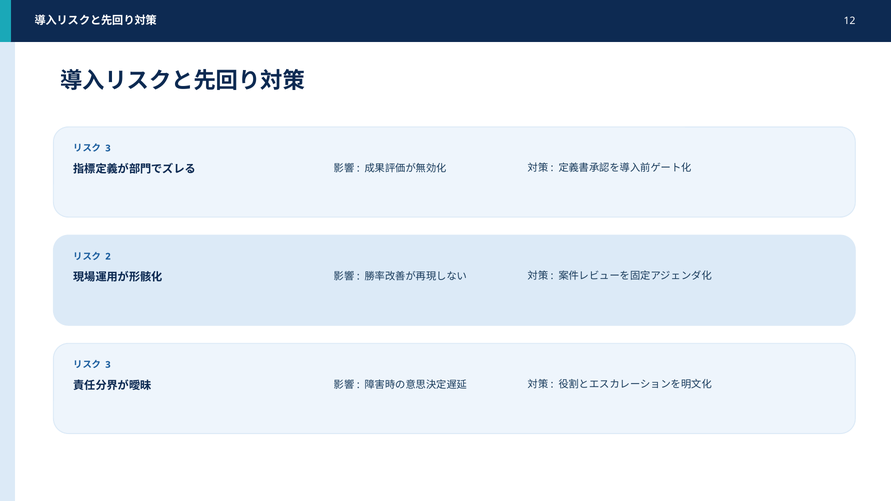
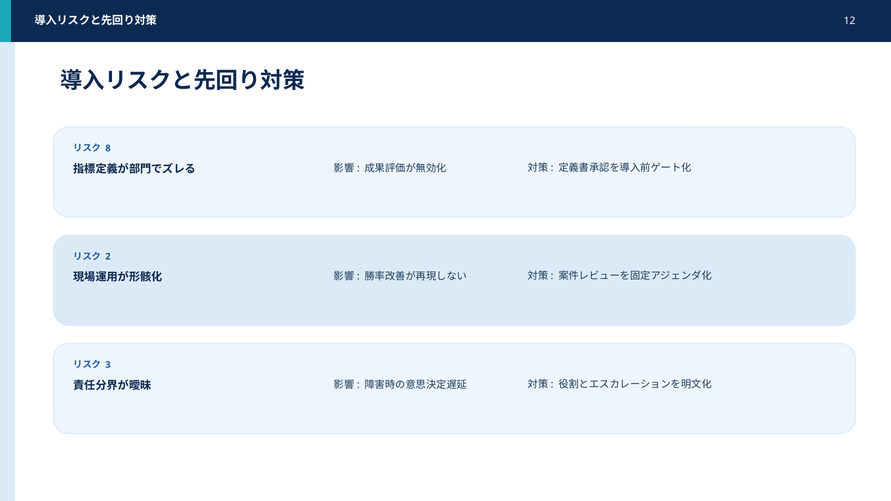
3 at (108, 148): 3 -> 8
